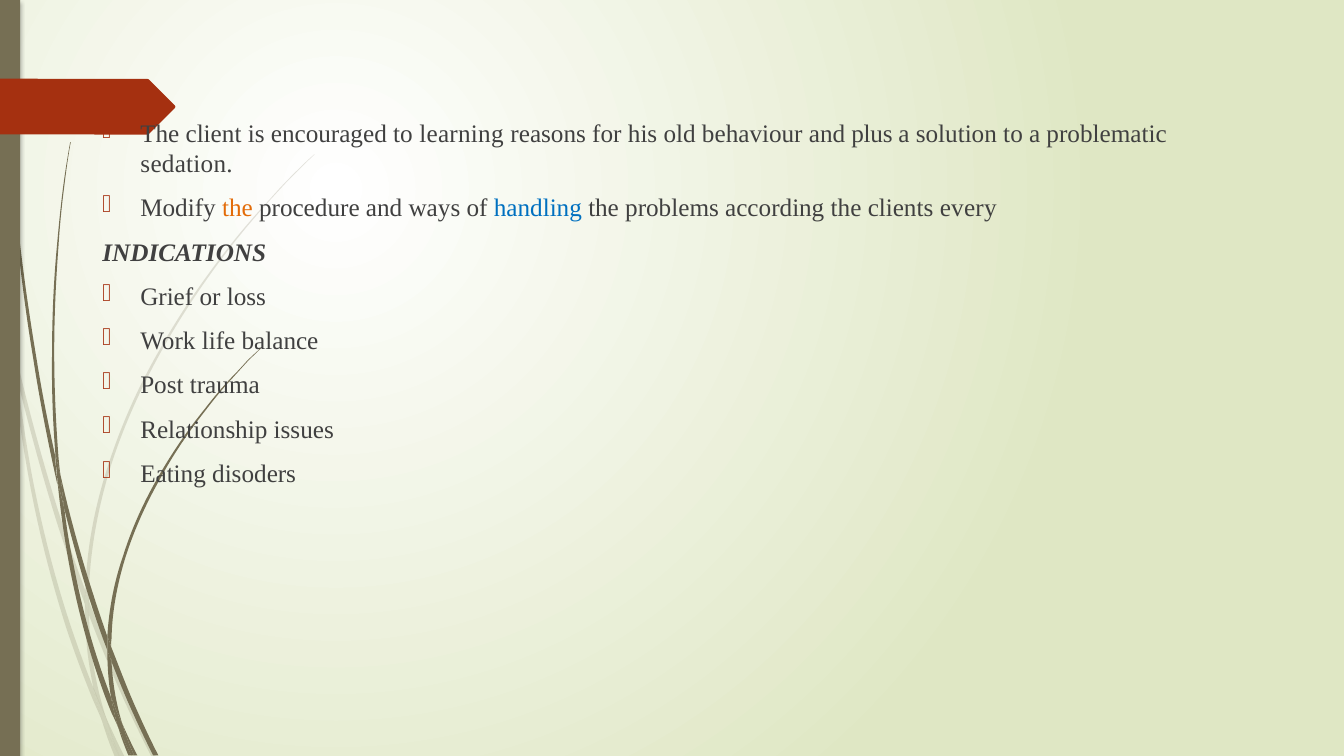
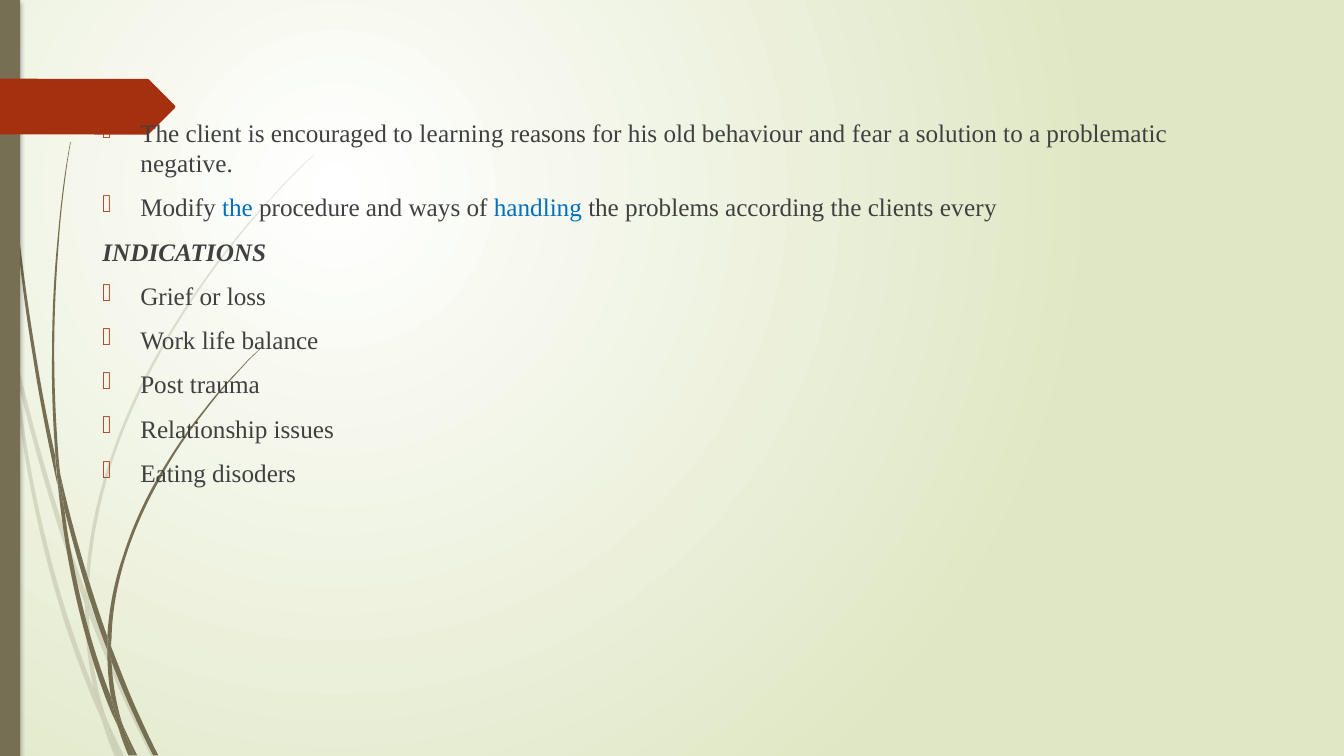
plus: plus -> fear
sedation: sedation -> negative
the at (237, 209) colour: orange -> blue
